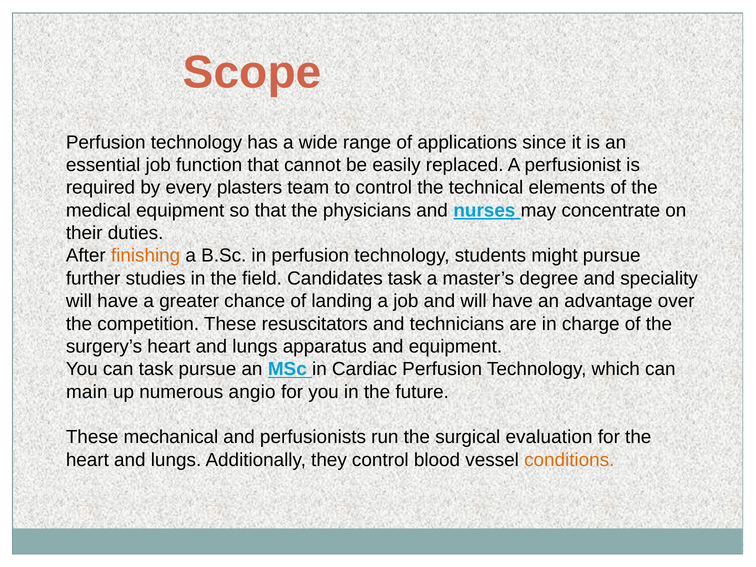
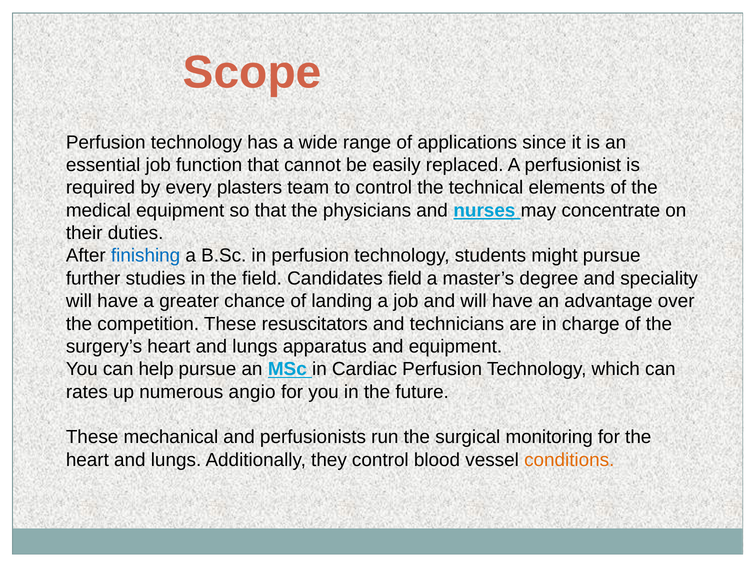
finishing colour: orange -> blue
Candidates task: task -> field
can task: task -> help
main: main -> rates
evaluation: evaluation -> monitoring
